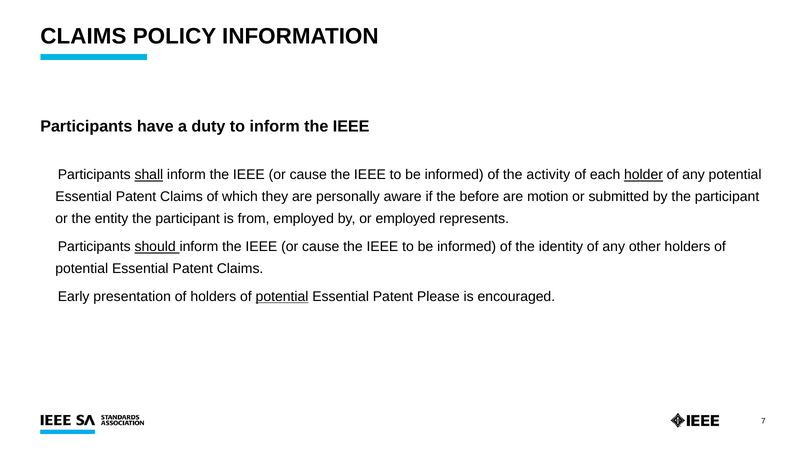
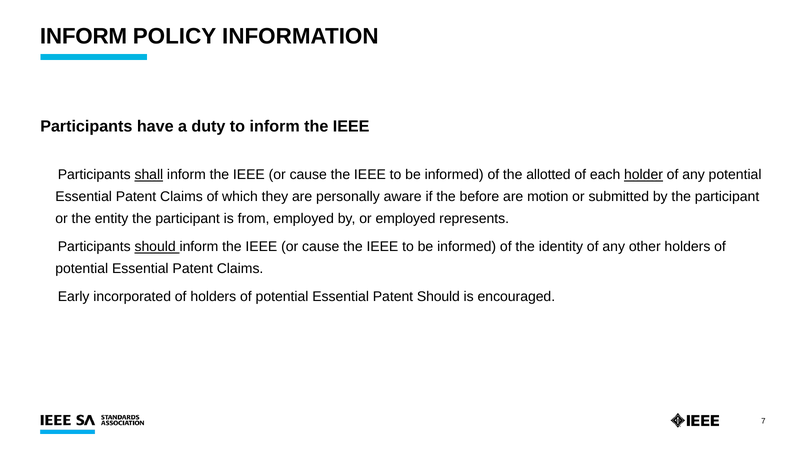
CLAIMS at (83, 36): CLAIMS -> INFORM
activity: activity -> allotted
presentation: presentation -> incorporated
potential at (282, 296) underline: present -> none
Patent Please: Please -> Should
